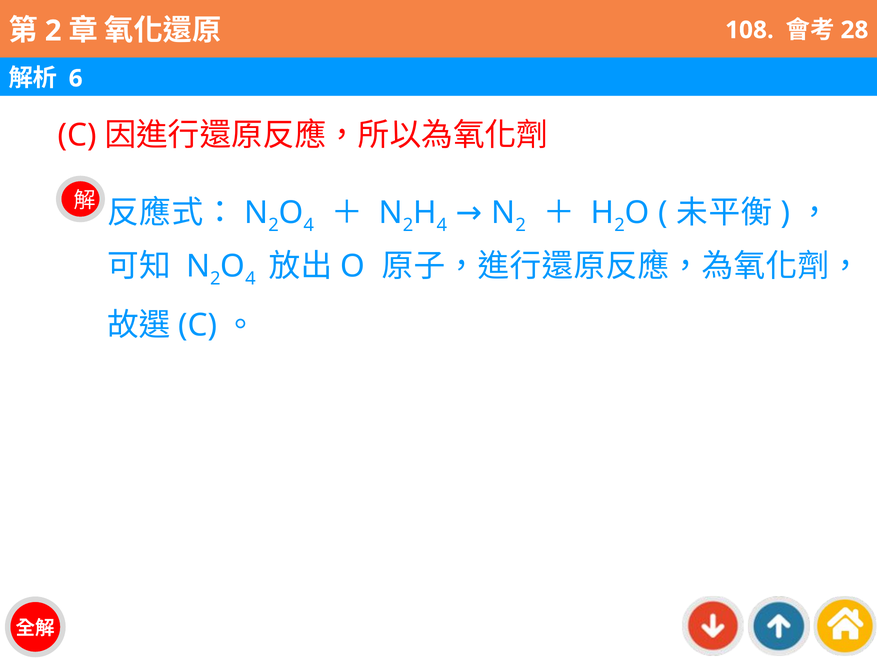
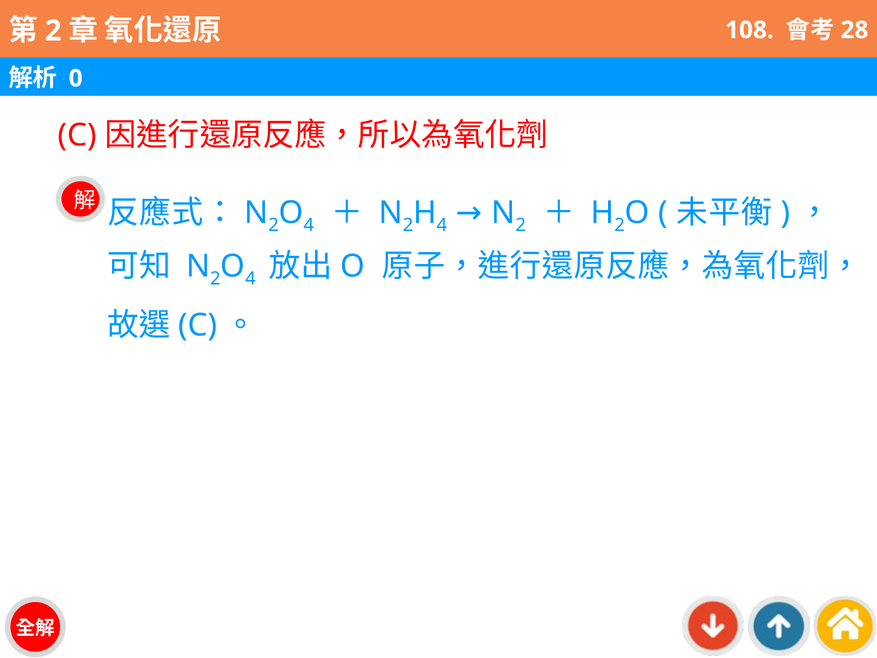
6: 6 -> 0
